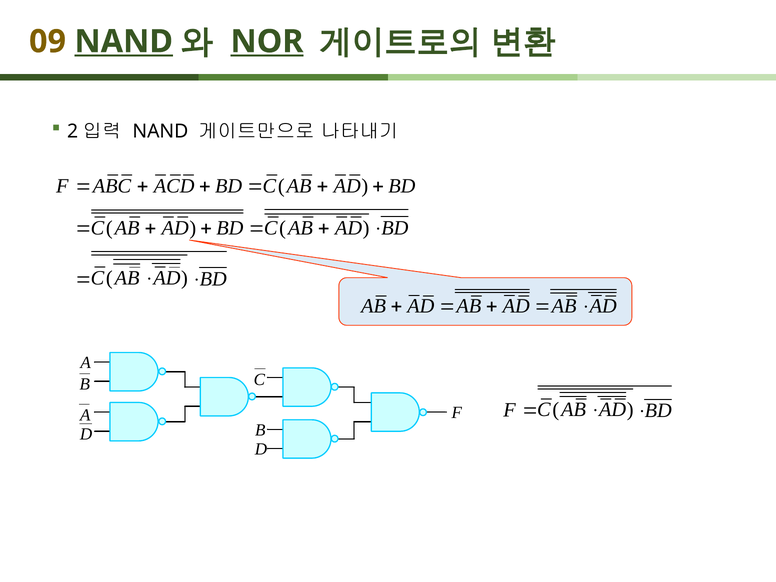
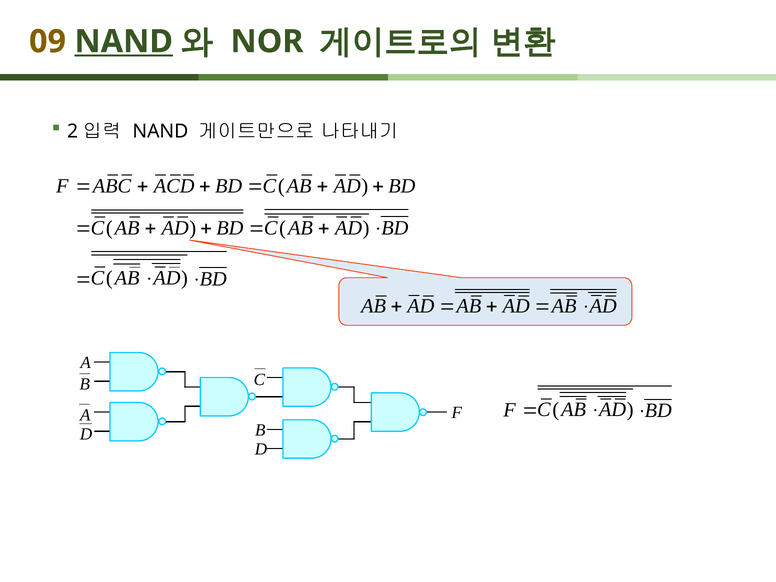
NOR underline: present -> none
